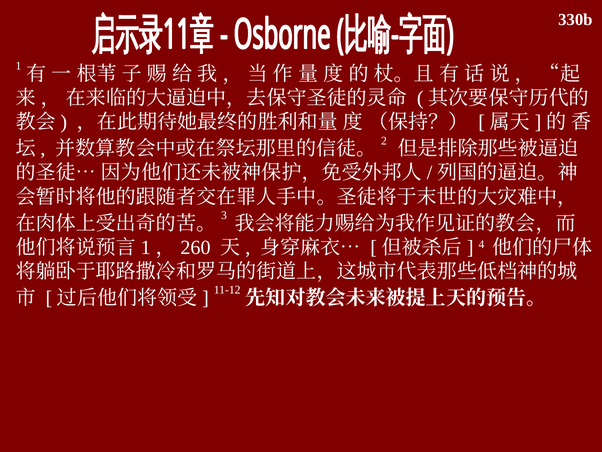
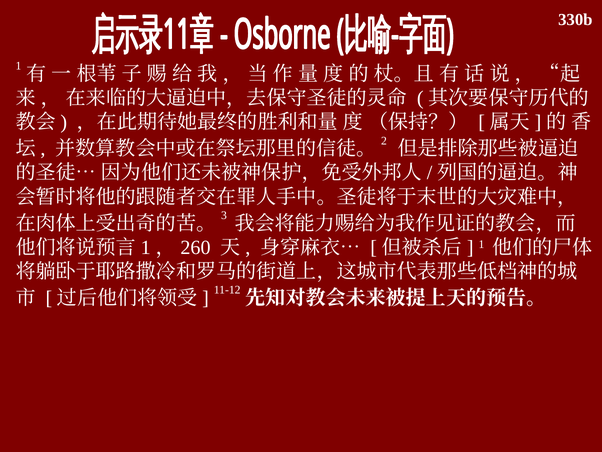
4 at (481, 244): 4 -> 1
